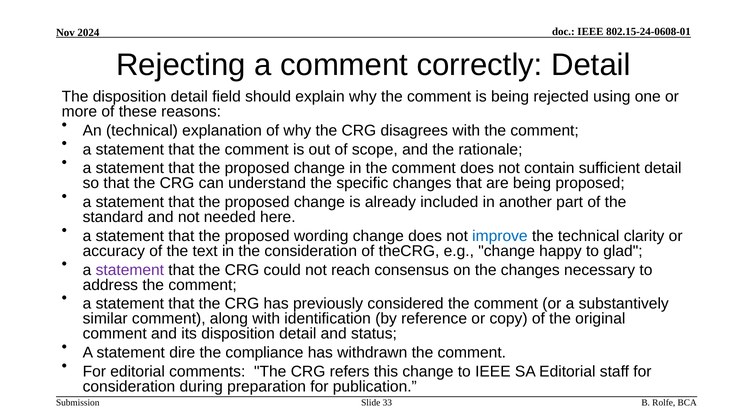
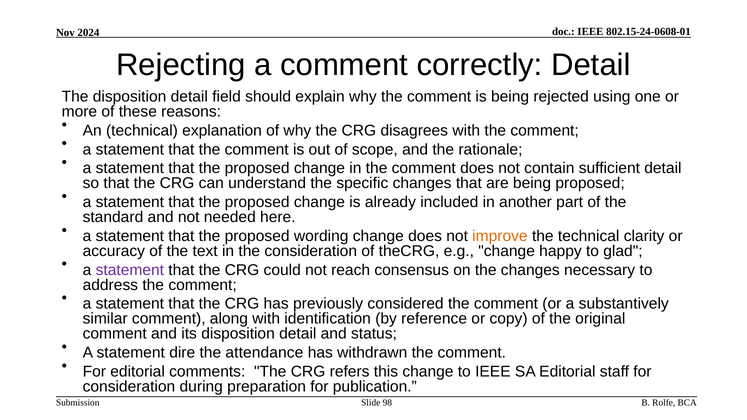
improve colour: blue -> orange
compliance: compliance -> attendance
33: 33 -> 98
